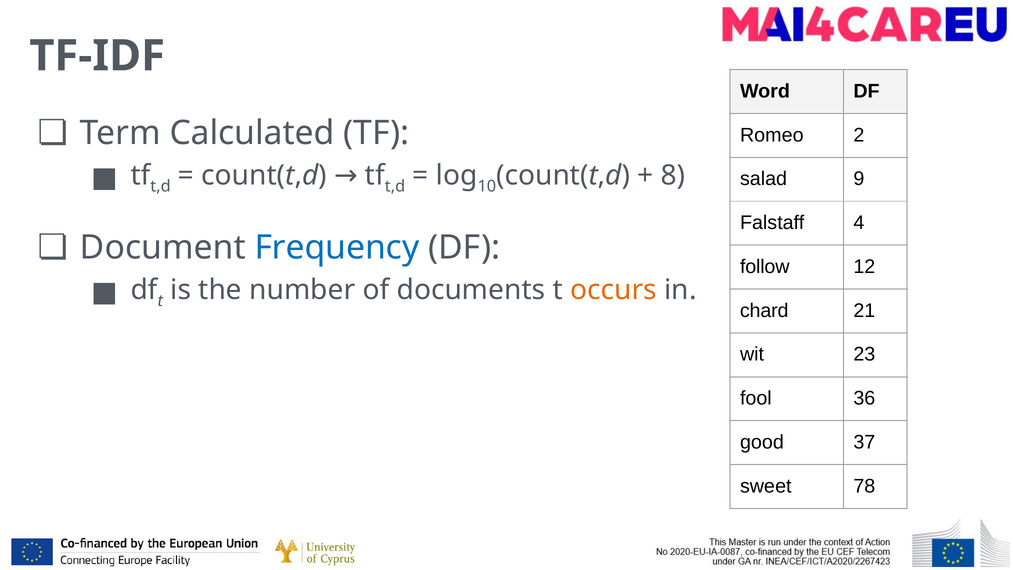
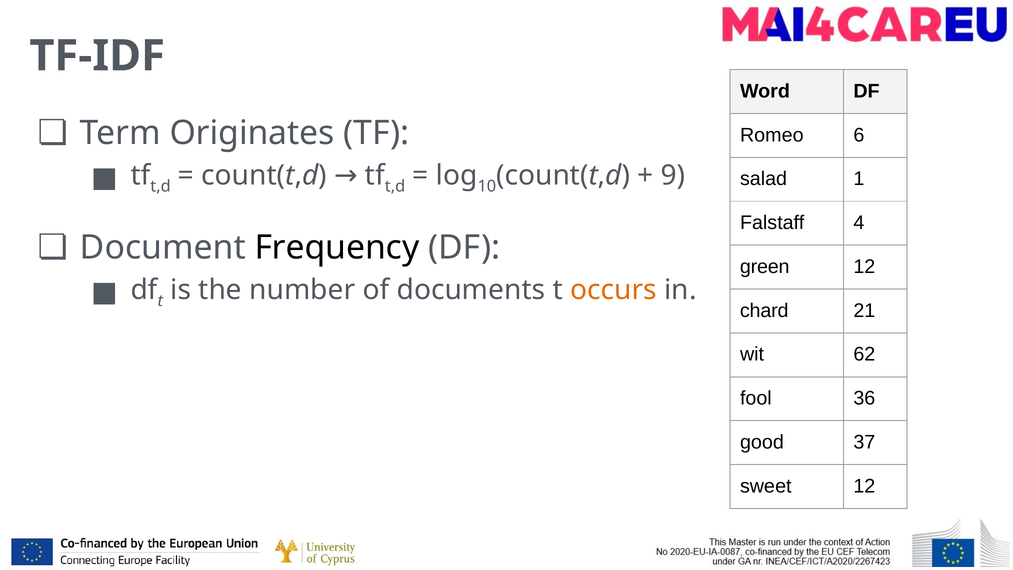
Calculated: Calculated -> Originates
2: 2 -> 6
8: 8 -> 9
9: 9 -> 1
Frequency colour: blue -> black
follow: follow -> green
23: 23 -> 62
sweet 78: 78 -> 12
